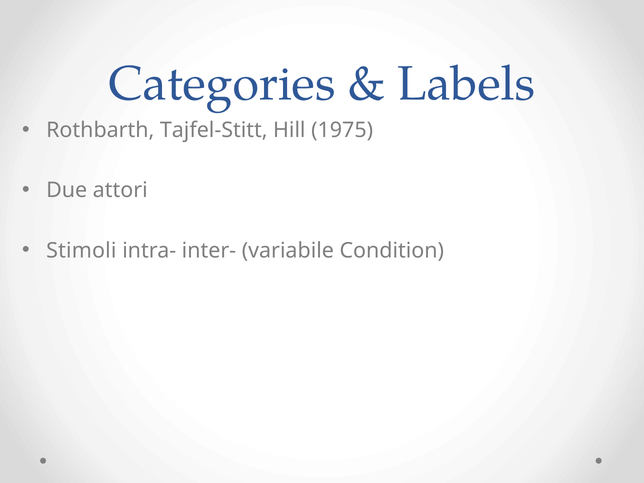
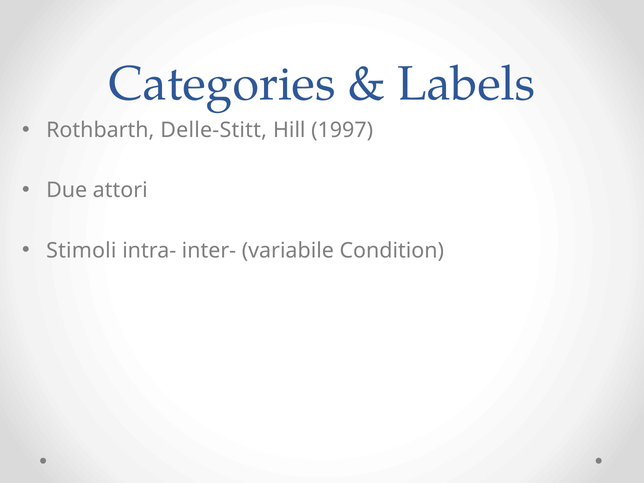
Tajfel-Stitt: Tajfel-Stitt -> Delle-Stitt
1975: 1975 -> 1997
